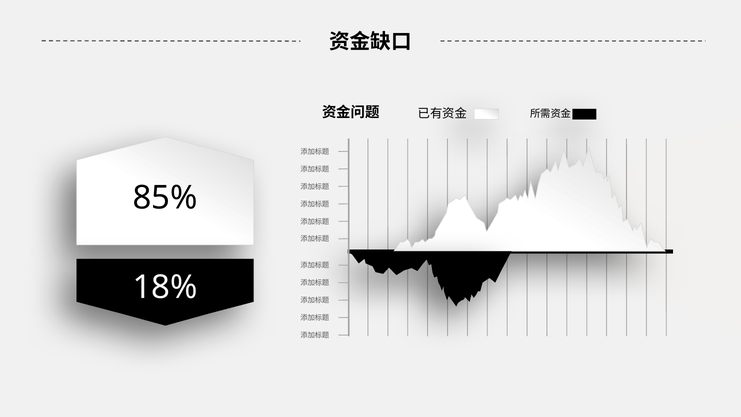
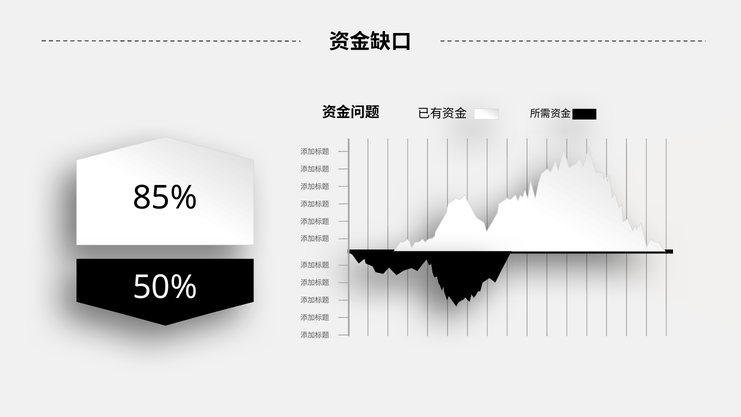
18%: 18% -> 50%
